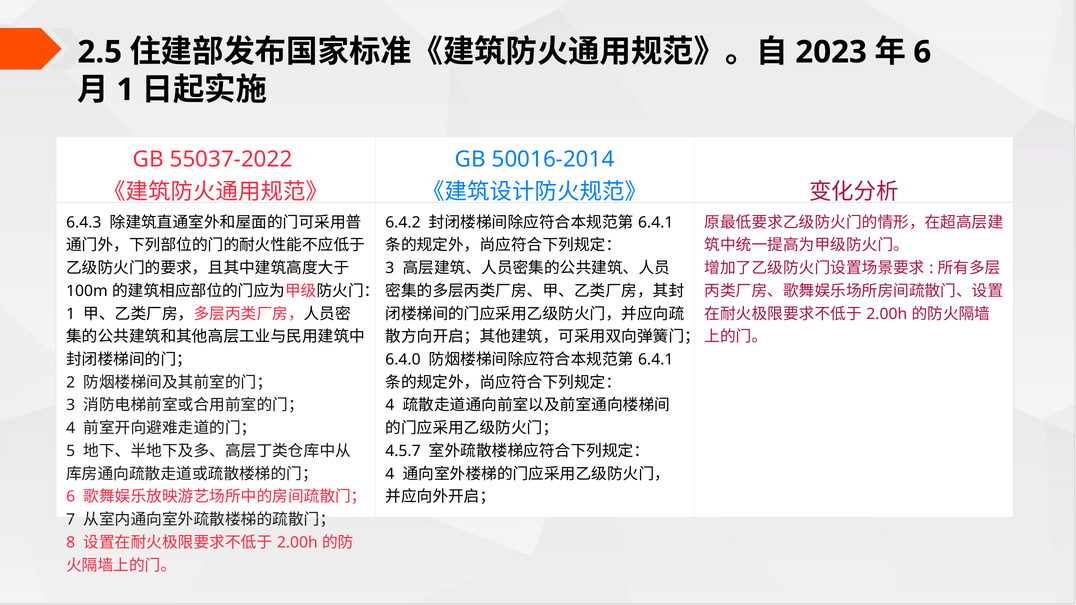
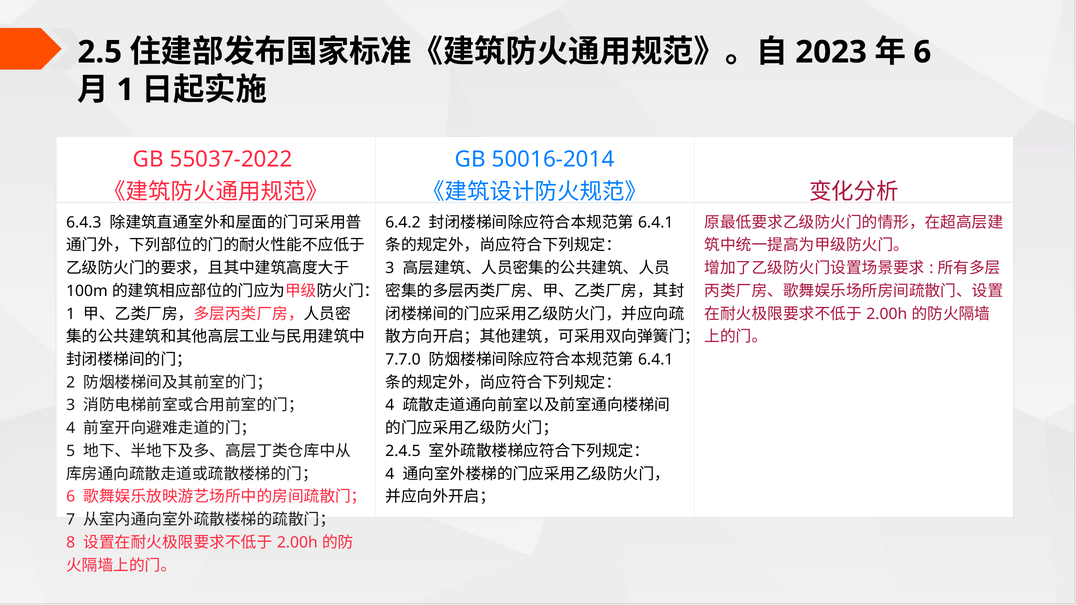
6.4.0: 6.4.0 -> 7.7.0
4.5.7: 4.5.7 -> 2.4.5
